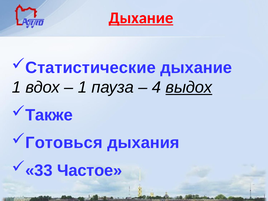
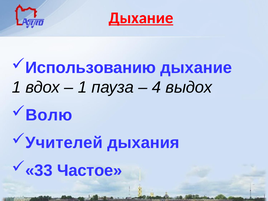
Статистические: Статистические -> Использованию
выдох underline: present -> none
Также: Также -> Волю
Готовься: Готовься -> Учителей
